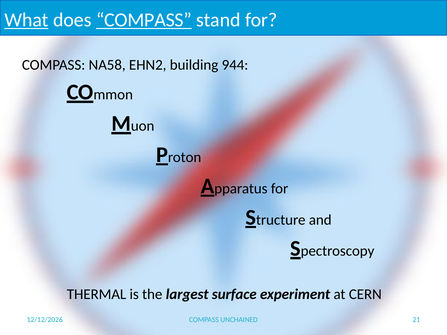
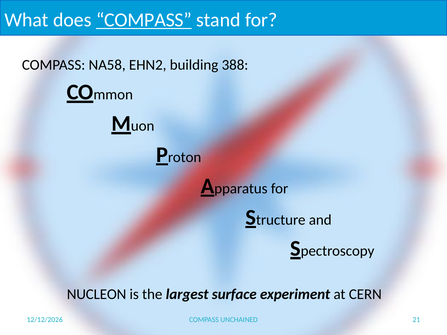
What underline: present -> none
944: 944 -> 388
THERMAL: THERMAL -> NUCLEON
